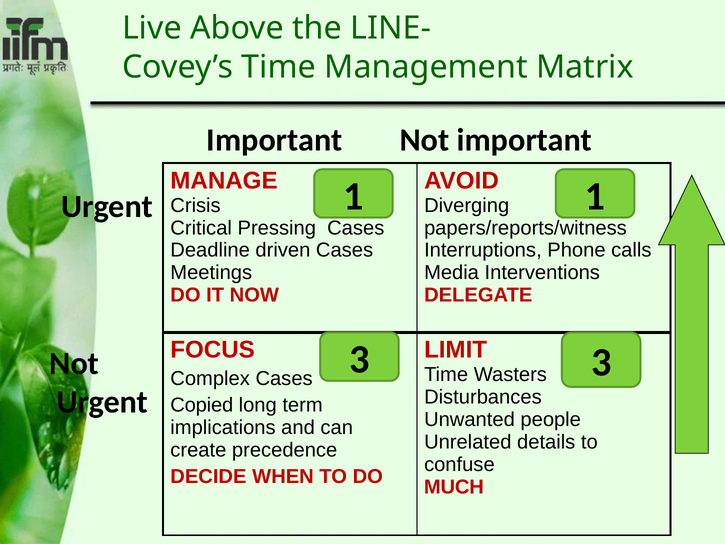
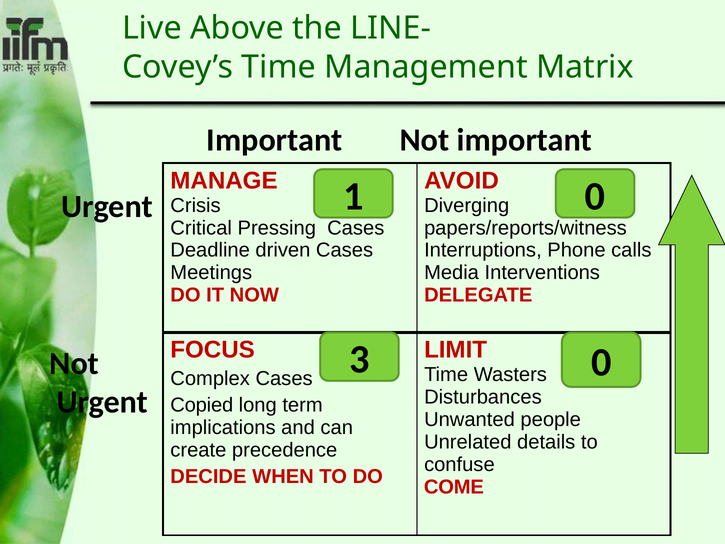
1 1: 1 -> 0
3 3: 3 -> 0
MUCH: MUCH -> COME
